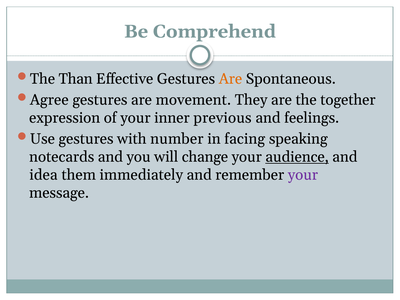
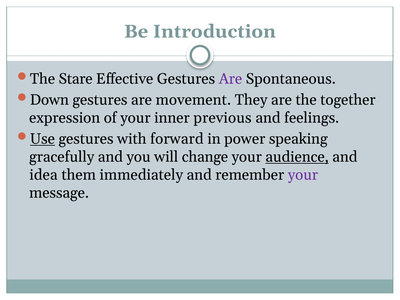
Comprehend: Comprehend -> Introduction
Than: Than -> Stare
Are at (230, 79) colour: orange -> purple
Agree: Agree -> Down
Use underline: none -> present
number: number -> forward
facing: facing -> power
notecards: notecards -> gracefully
